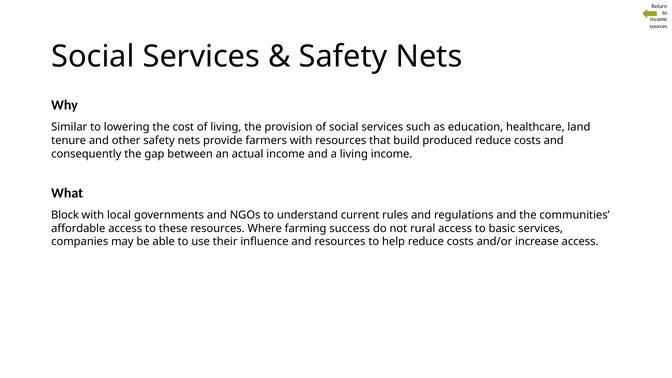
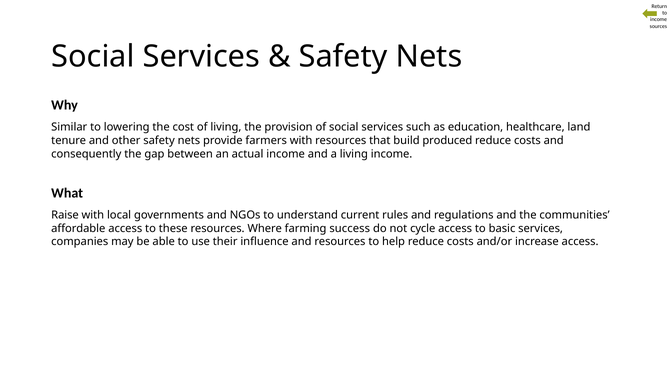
Block: Block -> Raise
rural: rural -> cycle
